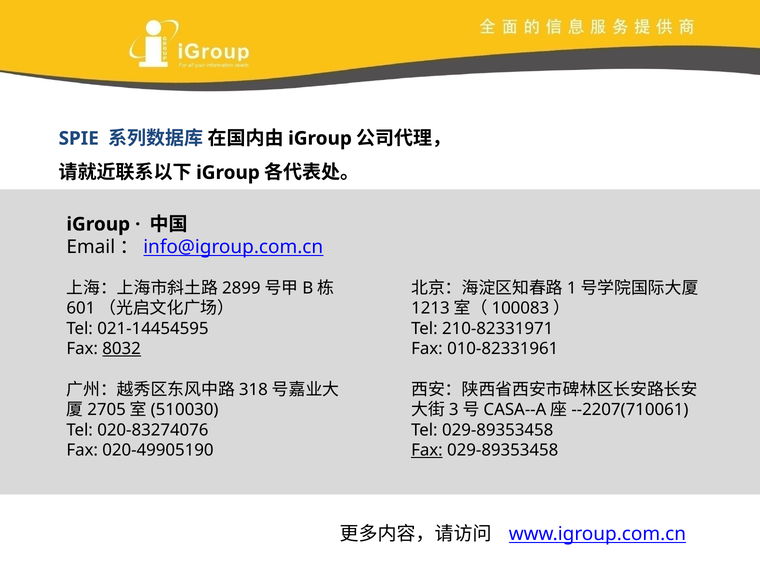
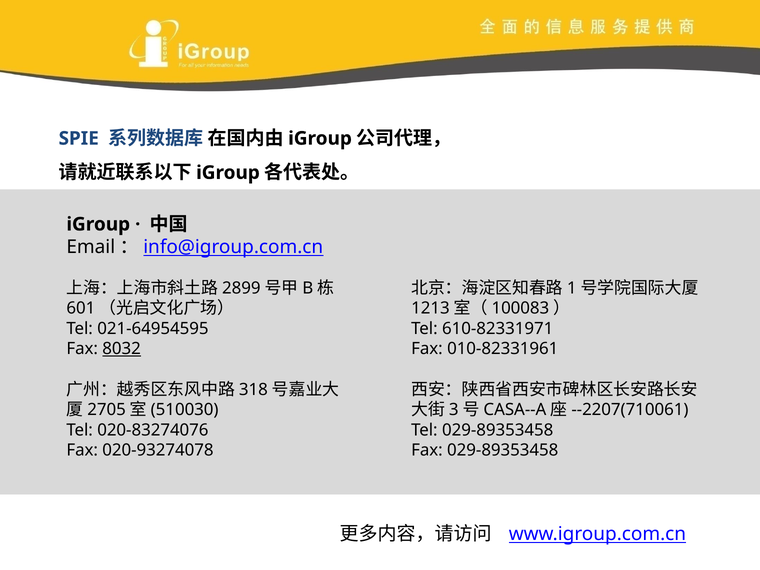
021-14454595: 021-14454595 -> 021-64954595
210-82331971: 210-82331971 -> 610-82331971
020-49905190: 020-49905190 -> 020-93274078
Fax at (427, 450) underline: present -> none
